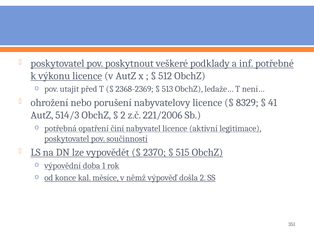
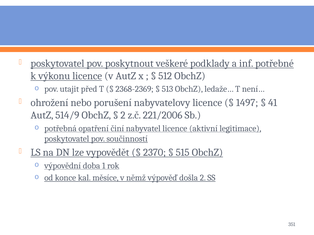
8329: 8329 -> 1497
514/3: 514/3 -> 514/9
